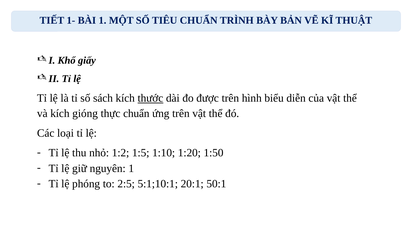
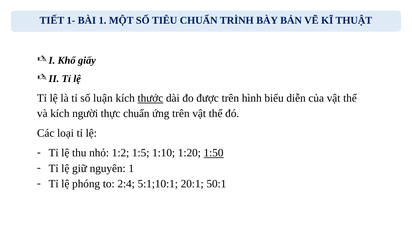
sách: sách -> luận
gióng: gióng -> người
1:50 underline: none -> present
2:5: 2:5 -> 2:4
